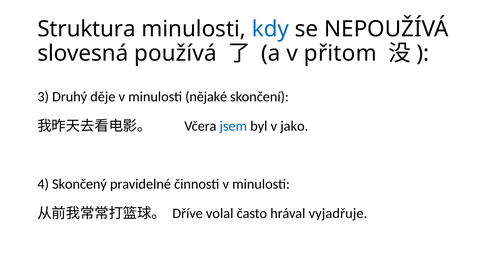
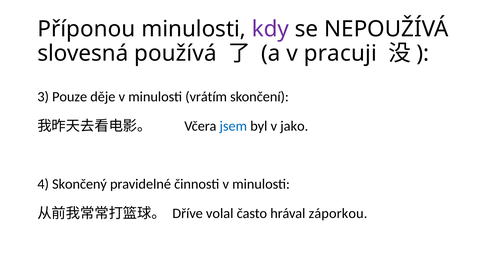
Struktura: Struktura -> Příponou
kdy colour: blue -> purple
přitom: přitom -> pracuji
Druhý: Druhý -> Pouze
nějaké: nějaké -> vrátím
vyjadřuje: vyjadřuje -> záporkou
